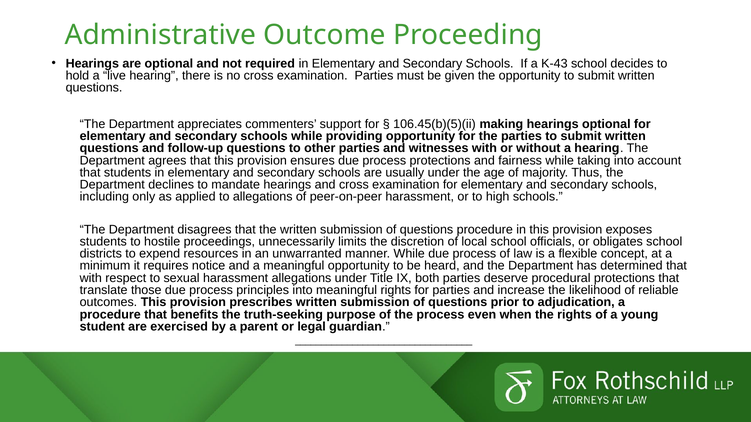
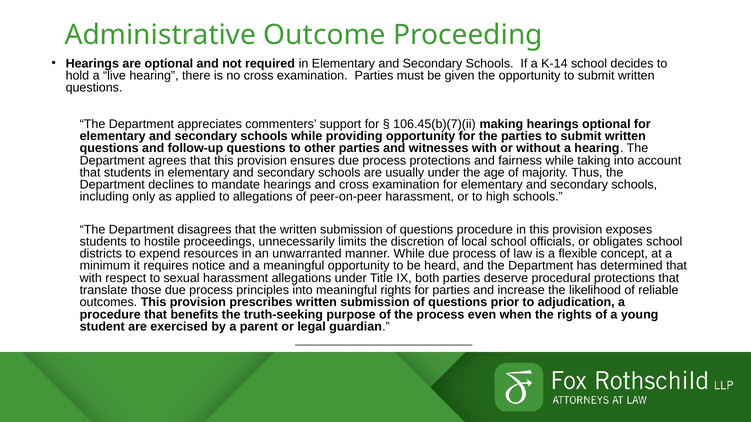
K-43: K-43 -> K-14
106.45(b)(5)(ii: 106.45(b)(5)(ii -> 106.45(b)(7)(ii
